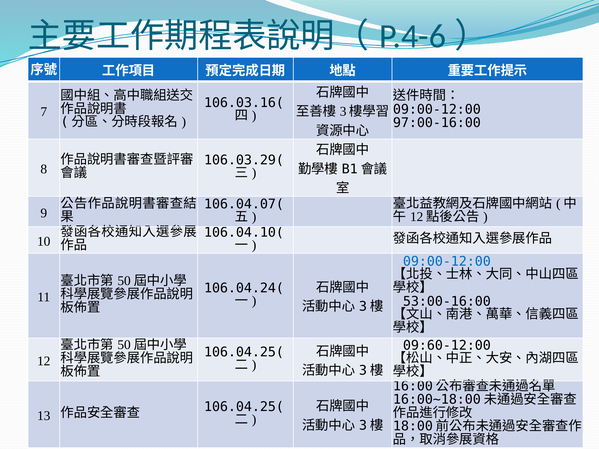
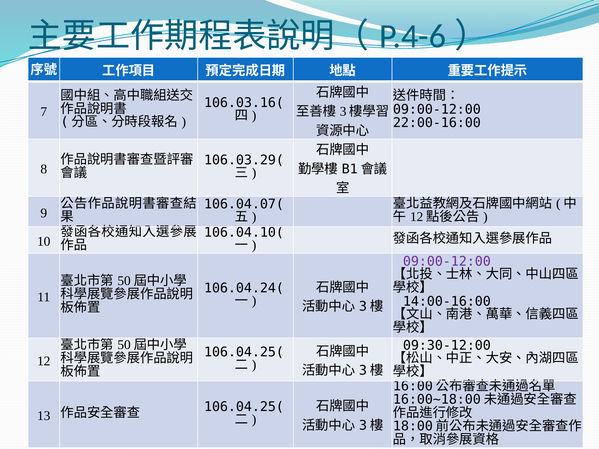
97:00-16:00: 97:00-16:00 -> 22:00-16:00
09:00-12:00 at (447, 262) colour: blue -> purple
53:00-16:00: 53:00-16:00 -> 14:00-16:00
09:60-12:00: 09:60-12:00 -> 09:30-12:00
